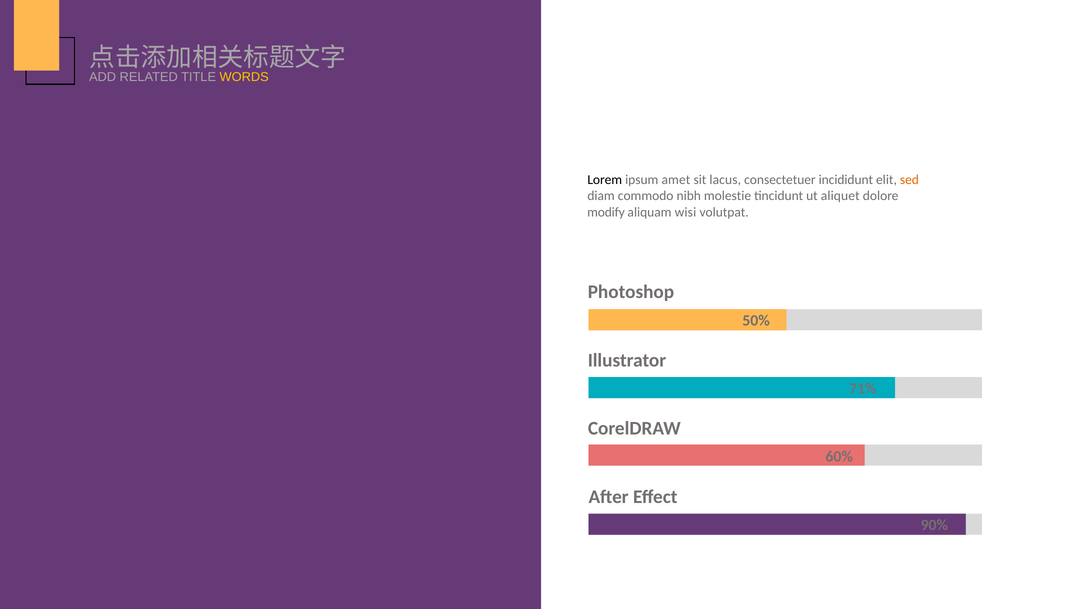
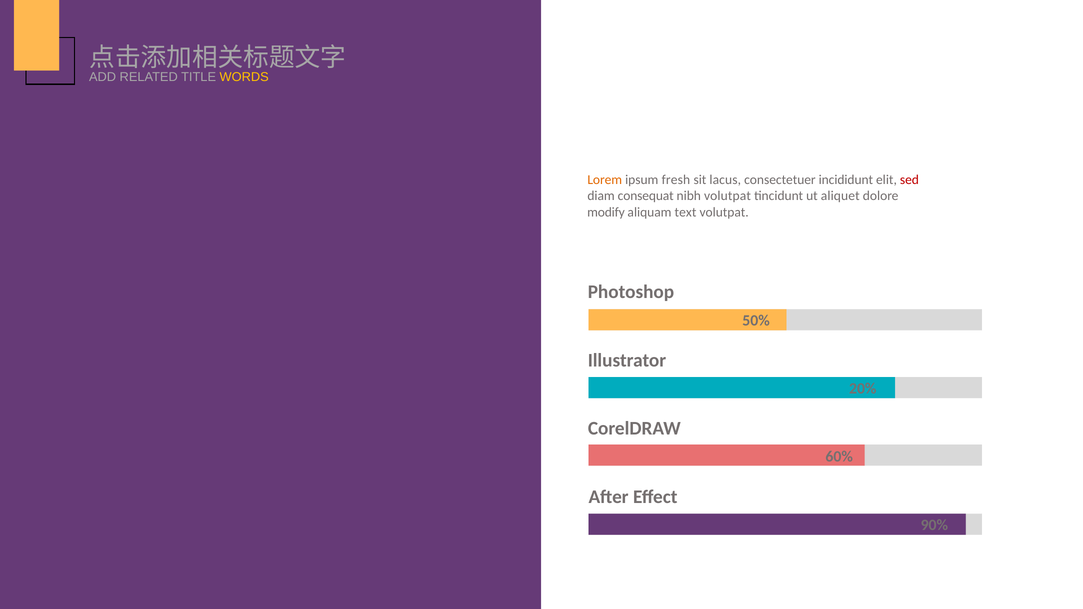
Lorem colour: black -> orange
amet: amet -> fresh
sed colour: orange -> red
commodo: commodo -> consequat
nibh molestie: molestie -> volutpat
wisi: wisi -> text
71%: 71% -> 20%
